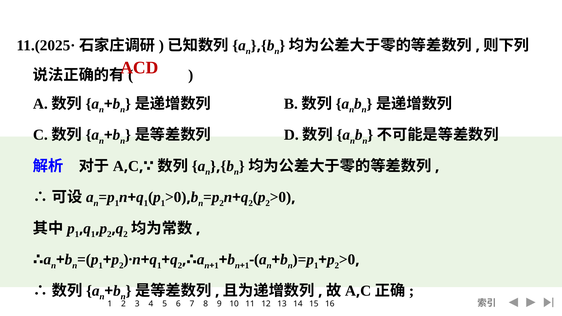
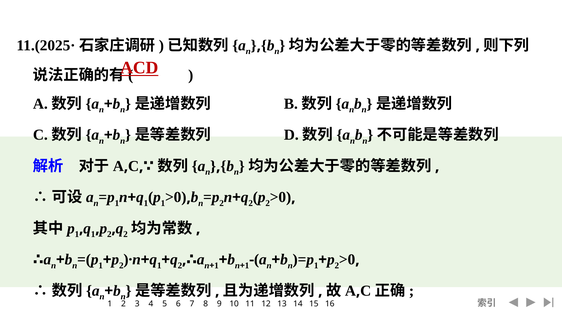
ACD underline: none -> present
